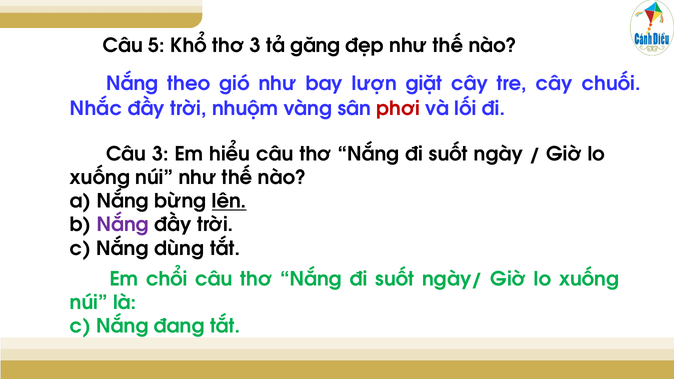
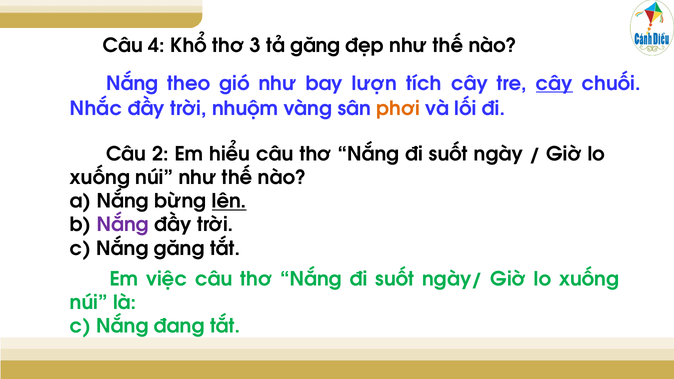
5: 5 -> 4
giặt: giặt -> tích
cây at (554, 84) underline: none -> present
phơi colour: red -> orange
Câu 3: 3 -> 2
Nắng dùng: dùng -> găng
chổi: chổi -> việc
